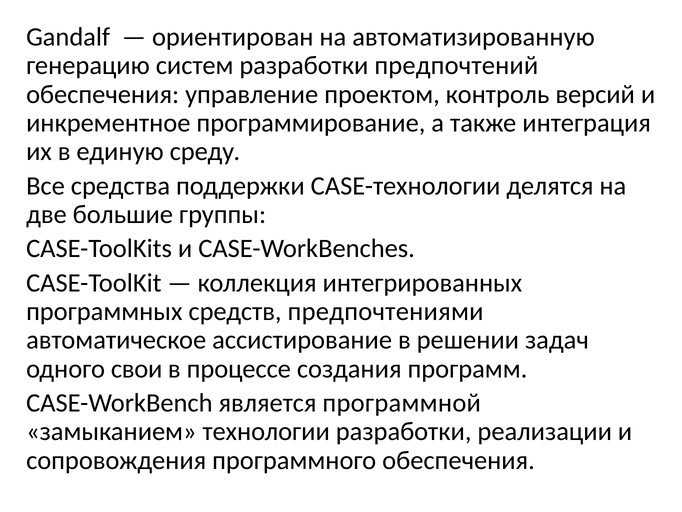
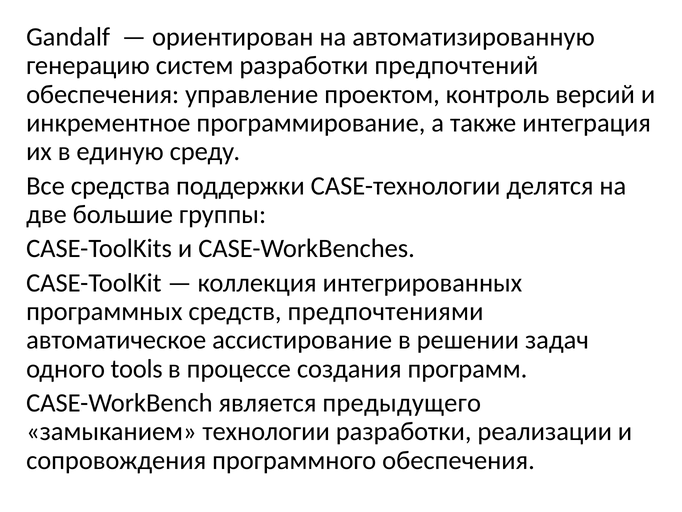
свои: свои -> tools
программной: программной -> предыдущего
